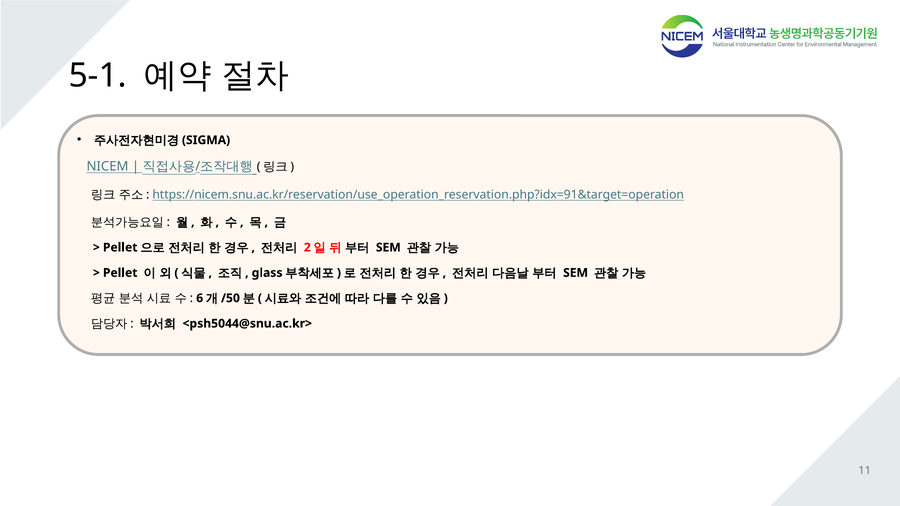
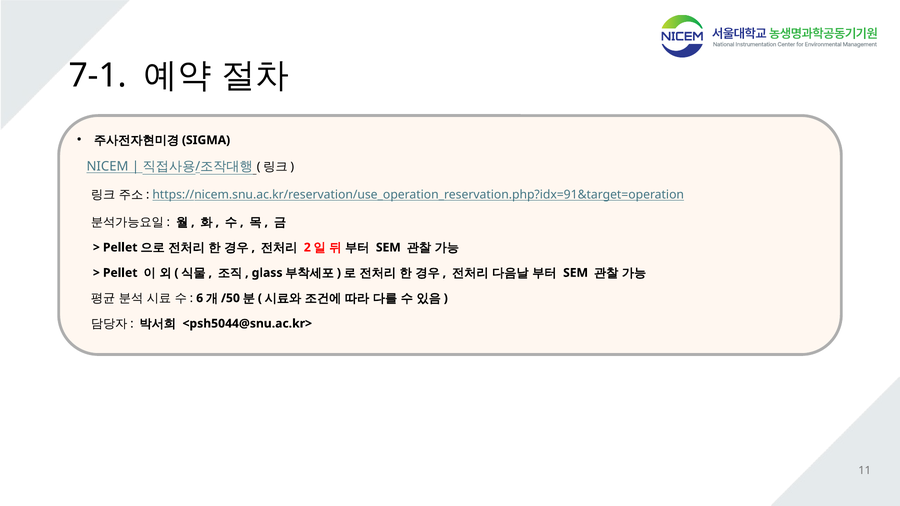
5-1: 5-1 -> 7-1
